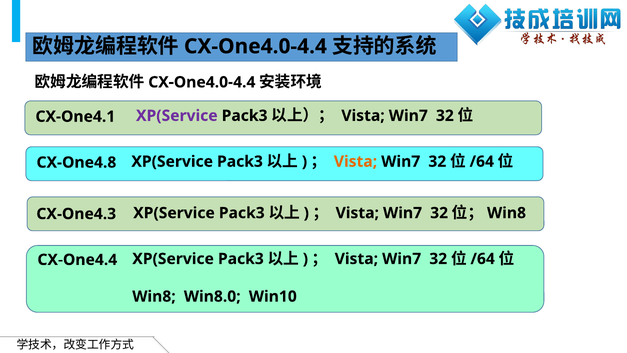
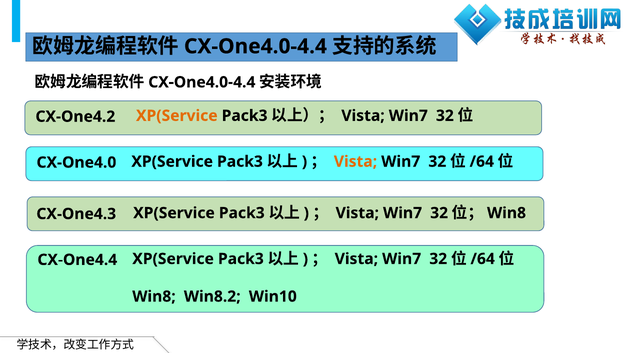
XP(Service at (177, 116) colour: purple -> orange
CX-One4.1: CX-One4.1 -> CX-One4.2
CX-One4.8: CX-One4.8 -> CX-One4.0
Win8.0: Win8.0 -> Win8.2
